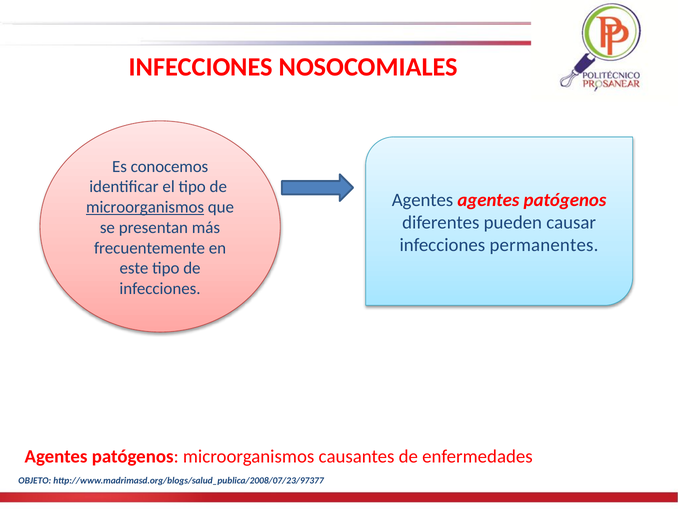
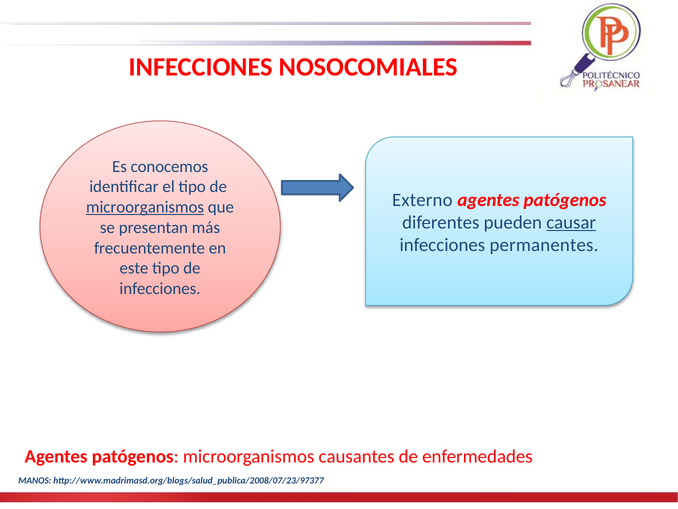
Agentes at (422, 200): Agentes -> Externo
causar underline: none -> present
OBJETO: OBJETO -> MANOS
